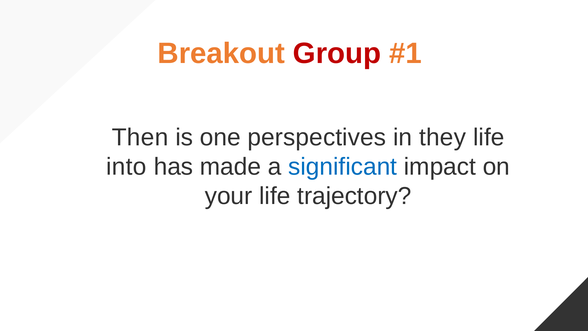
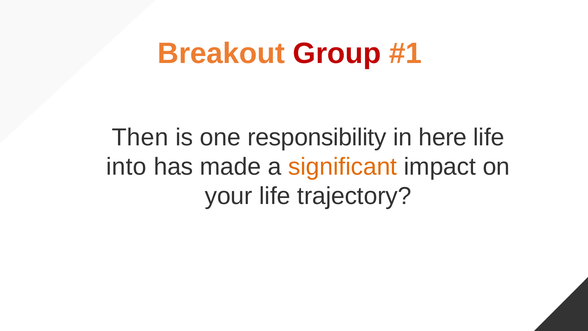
perspectives: perspectives -> responsibility
they: they -> here
significant colour: blue -> orange
